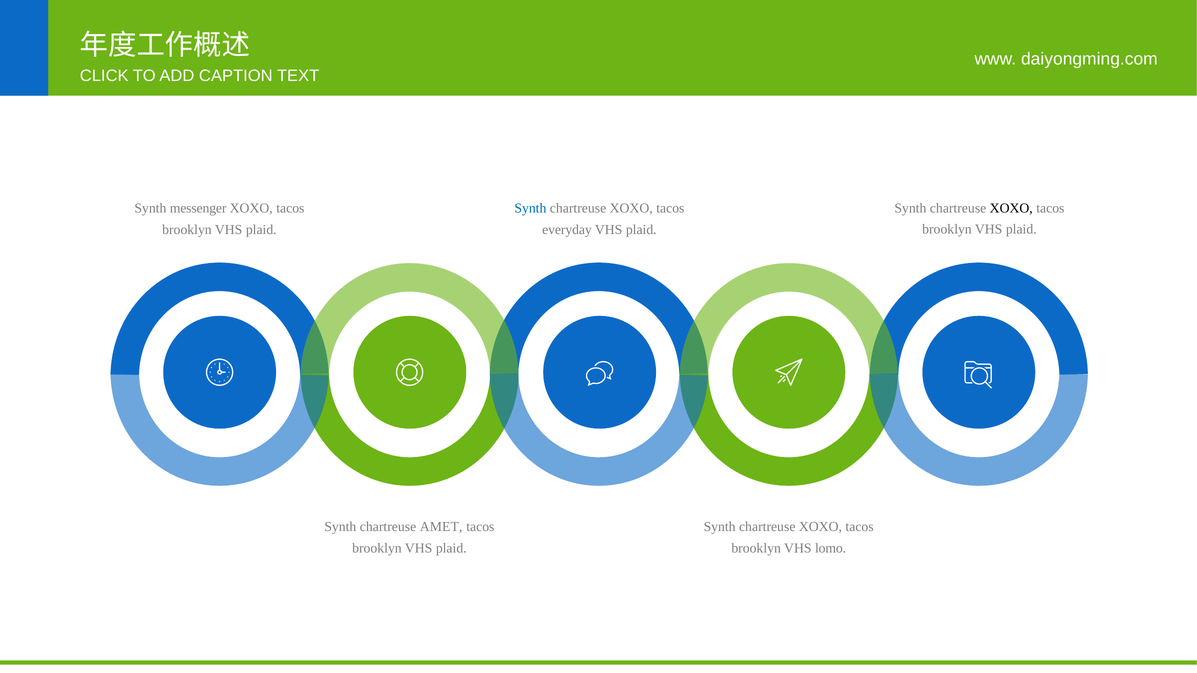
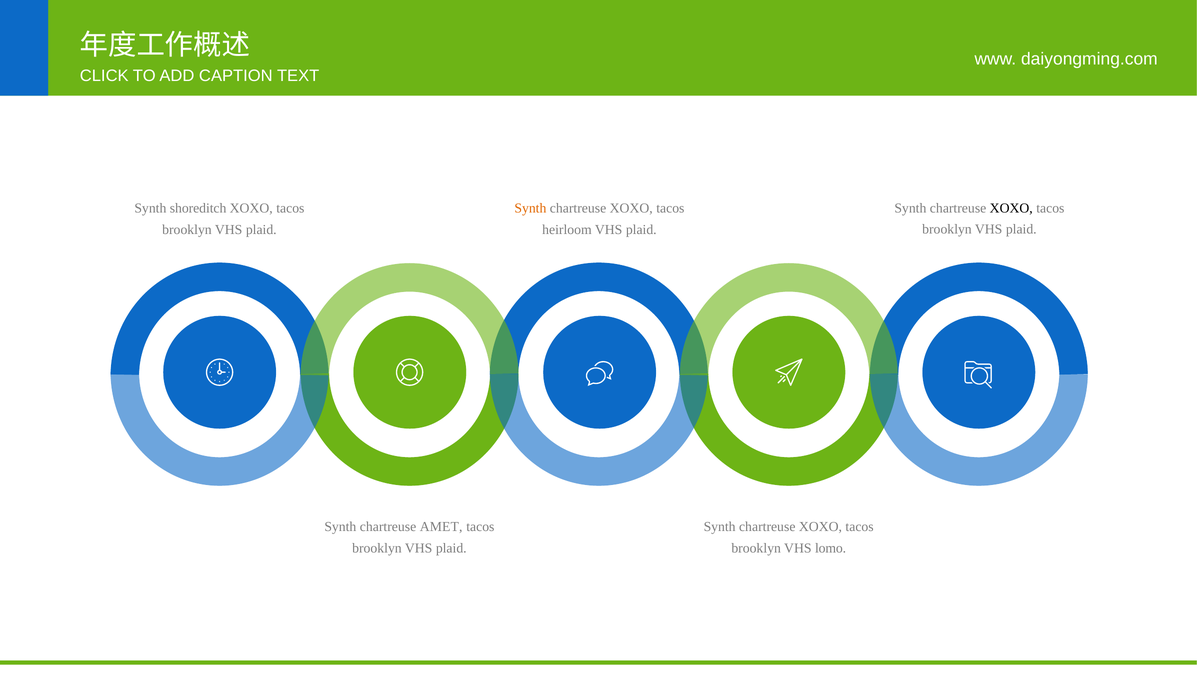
messenger: messenger -> shoreditch
Synth at (530, 208) colour: blue -> orange
everyday: everyday -> heirloom
